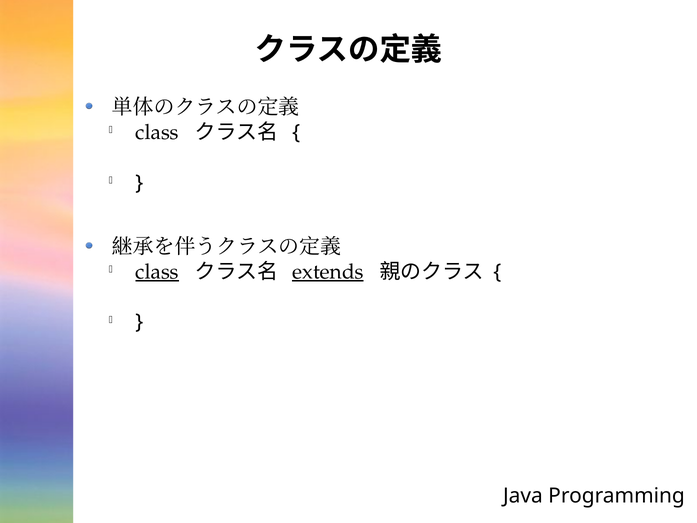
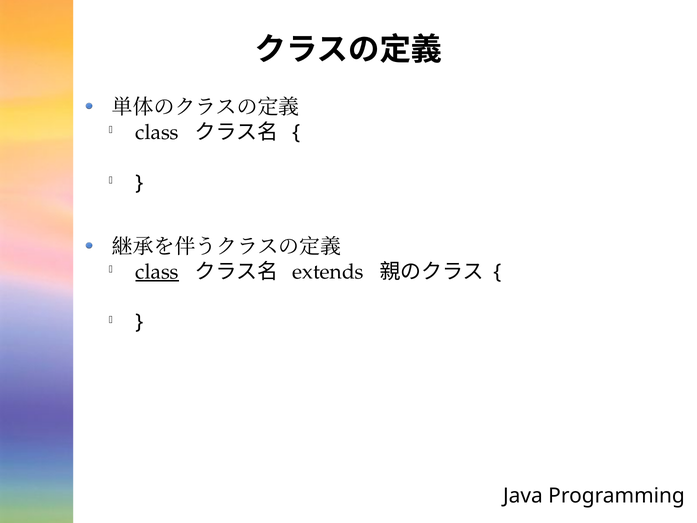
extends underline: present -> none
